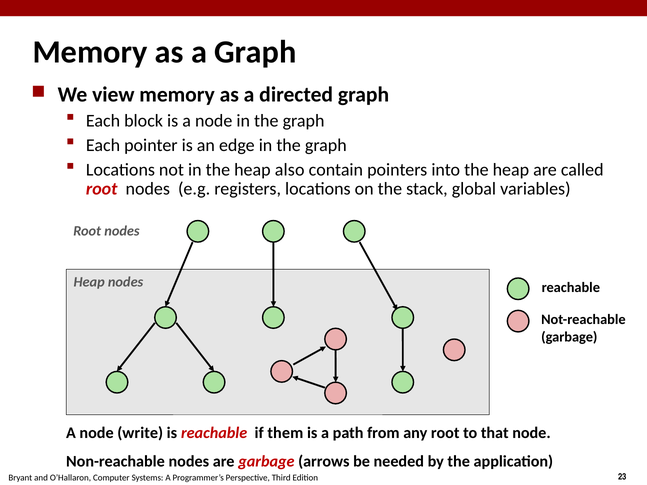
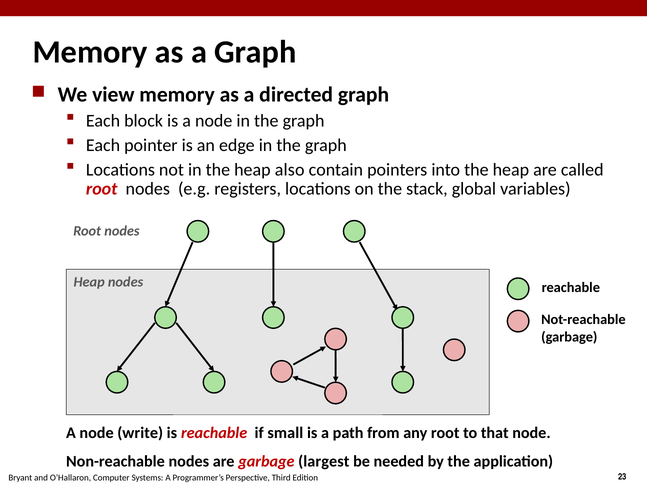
them: them -> small
arrows: arrows -> largest
